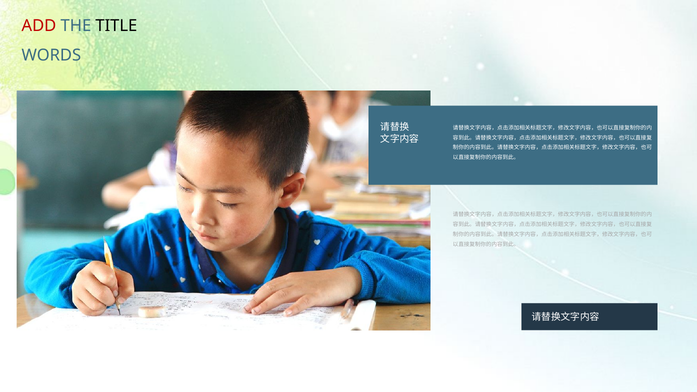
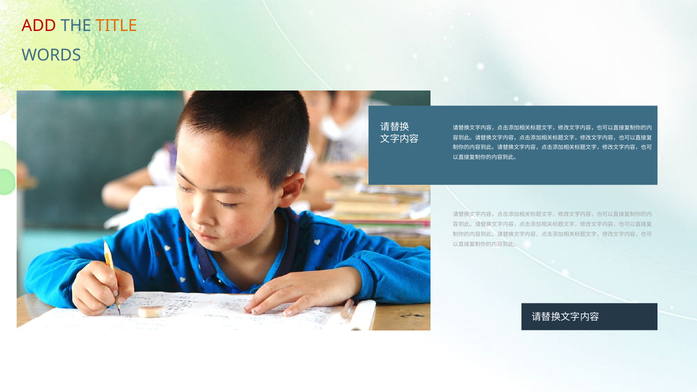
TITLE colour: black -> orange
